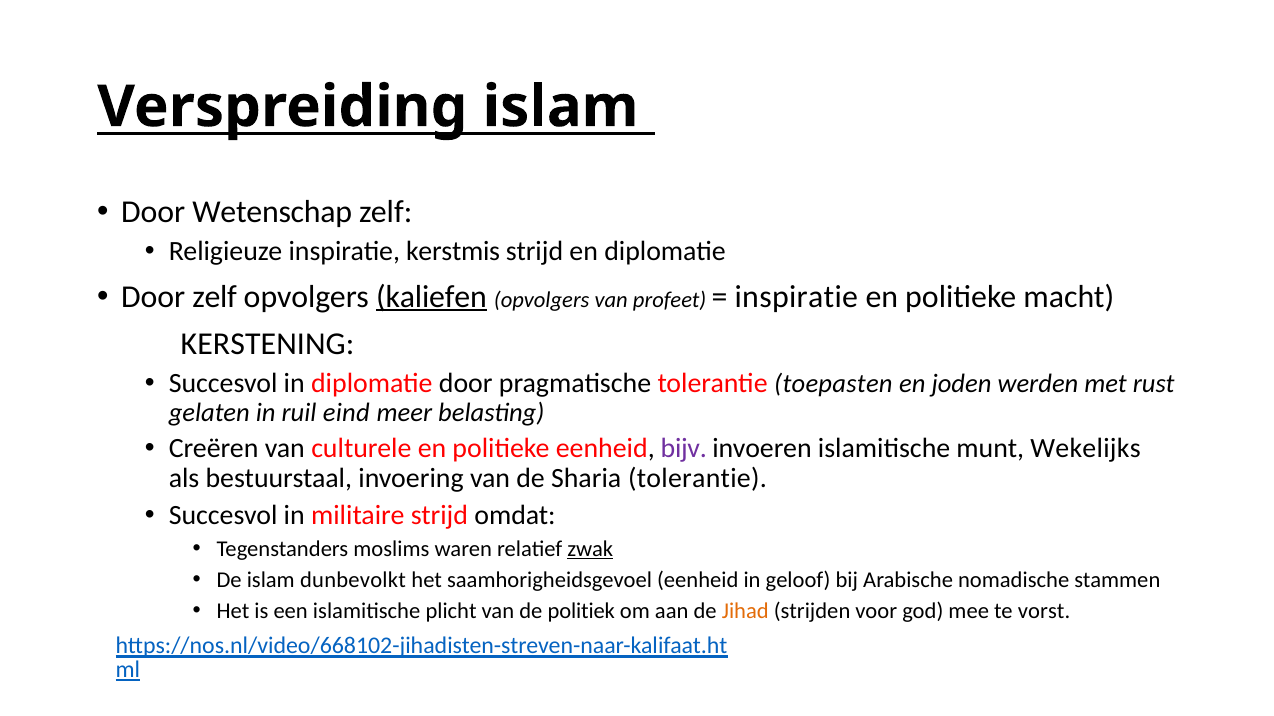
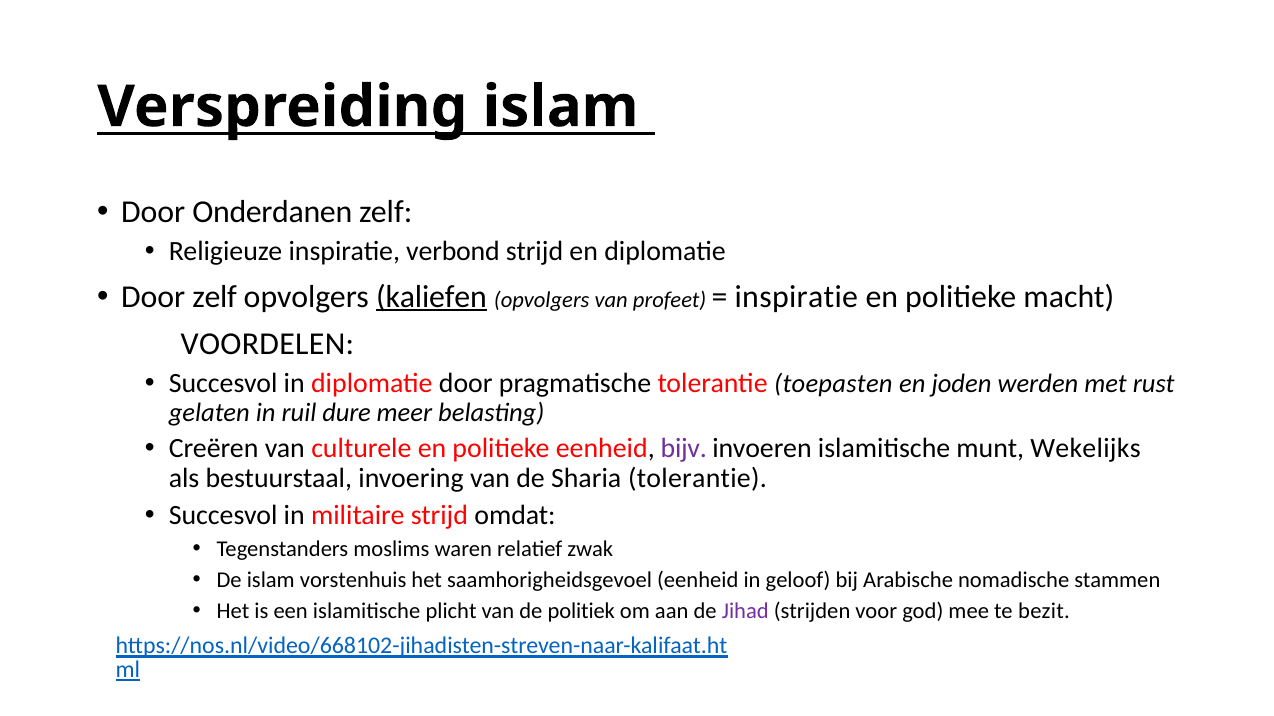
Wetenschap: Wetenschap -> Onderdanen
kerstmis: kerstmis -> verbond
KERSTENING: KERSTENING -> VOORDELEN
eind: eind -> dure
zwak underline: present -> none
dunbevolkt: dunbevolkt -> vorstenhuis
Jihad colour: orange -> purple
vorst: vorst -> bezit
